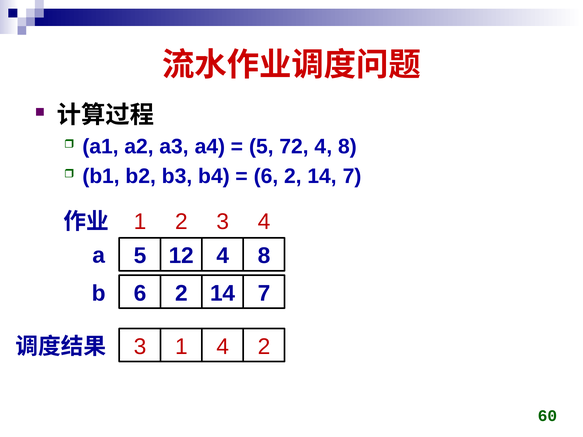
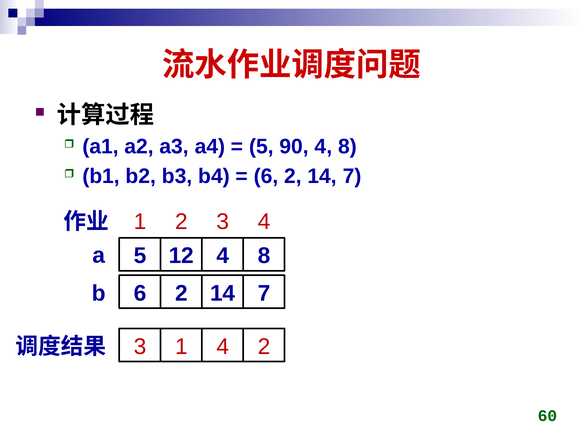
72: 72 -> 90
